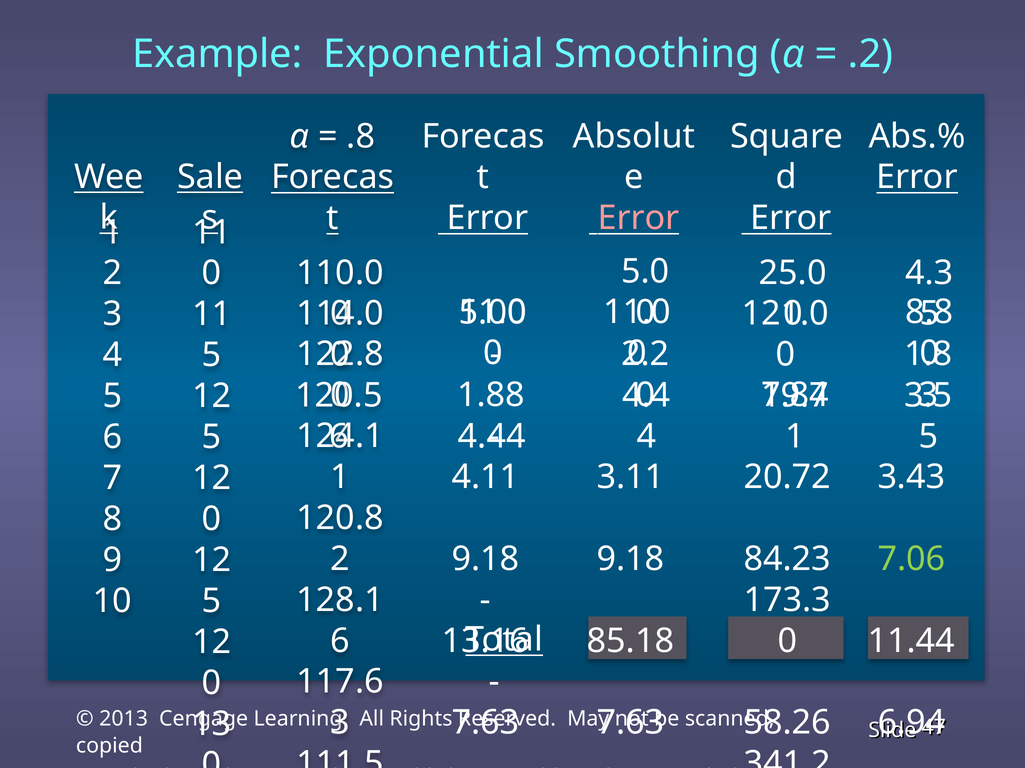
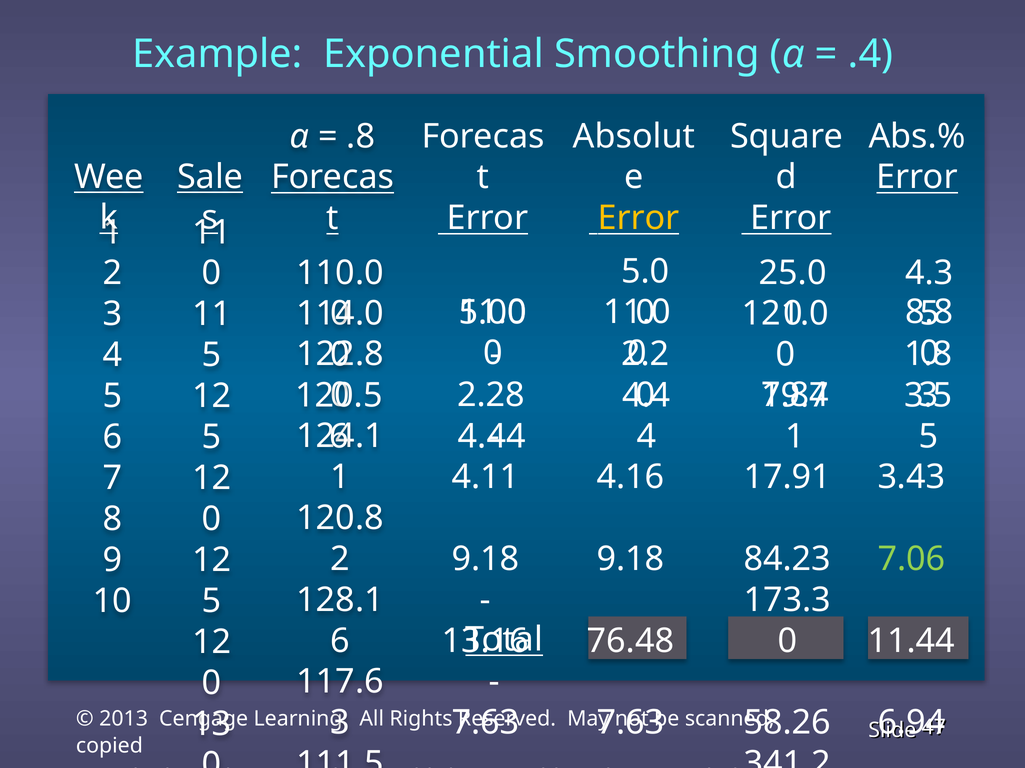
.2: .2 -> .4
Error at (638, 218) colour: pink -> yellow
1.88: 1.88 -> 2.28
3.11: 3.11 -> 4.16
20.72: 20.72 -> 17.91
85.18: 85.18 -> 76.48
